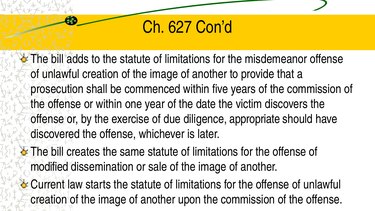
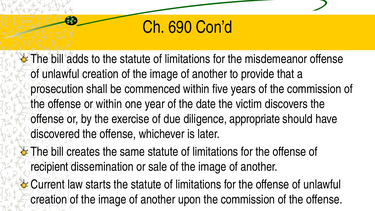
627: 627 -> 690
modified: modified -> recipient
